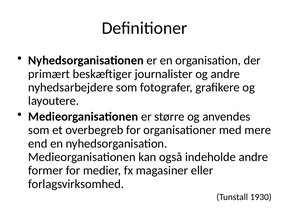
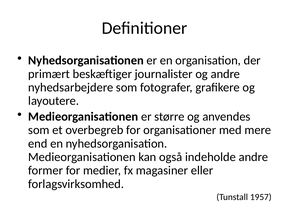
1930: 1930 -> 1957
